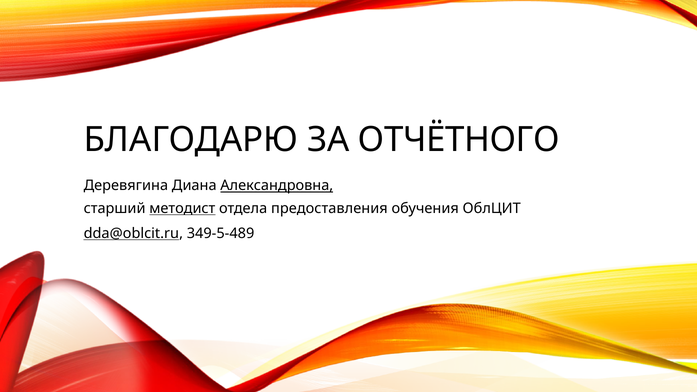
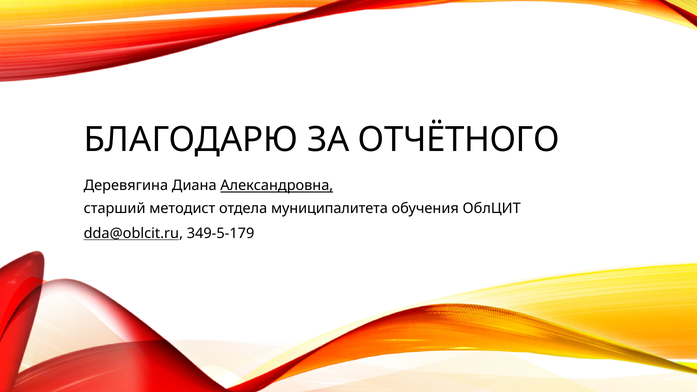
методист underline: present -> none
предоставления: предоставления -> муниципалитета
349-5-489: 349-5-489 -> 349-5-179
